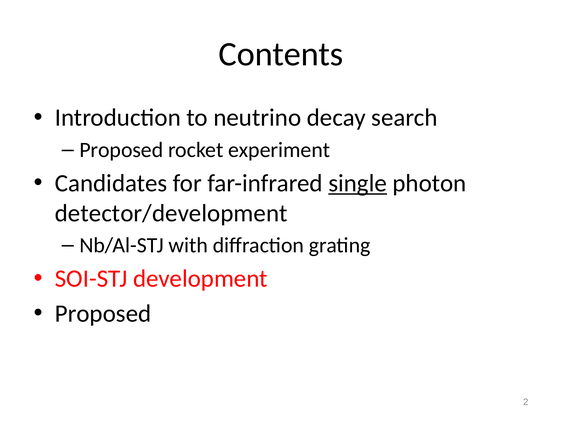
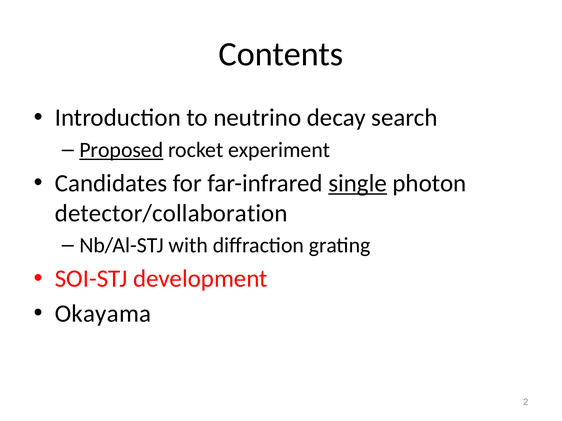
Proposed at (121, 150) underline: none -> present
detector/development: detector/development -> detector/collaboration
Proposed at (103, 314): Proposed -> Okayama
